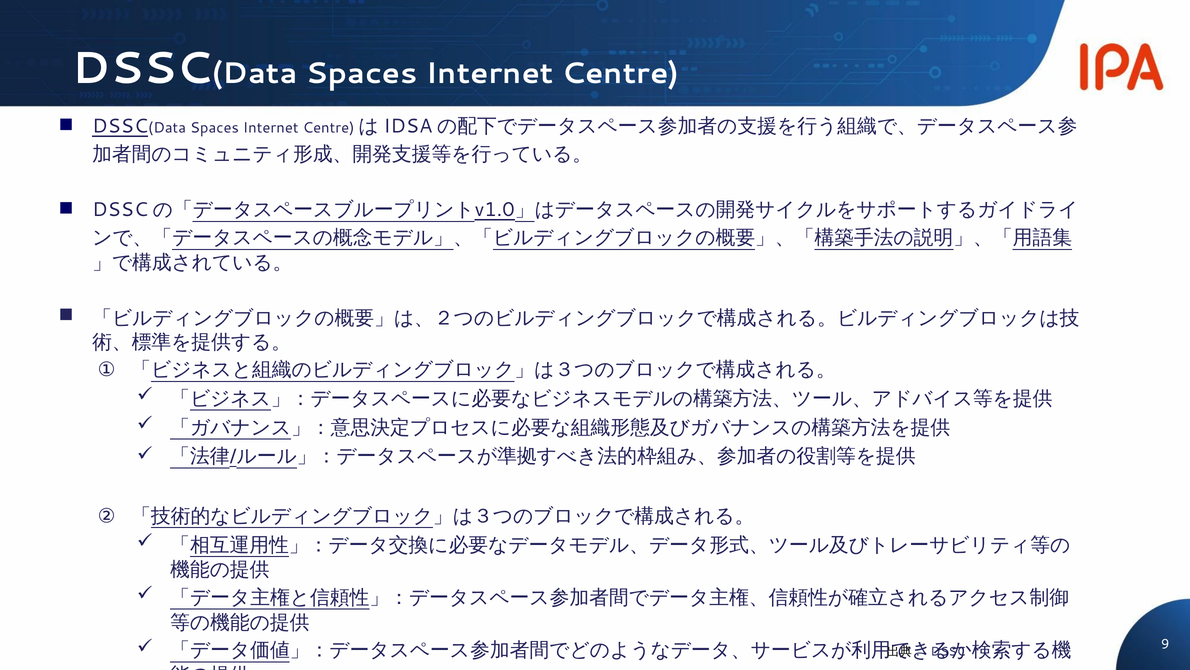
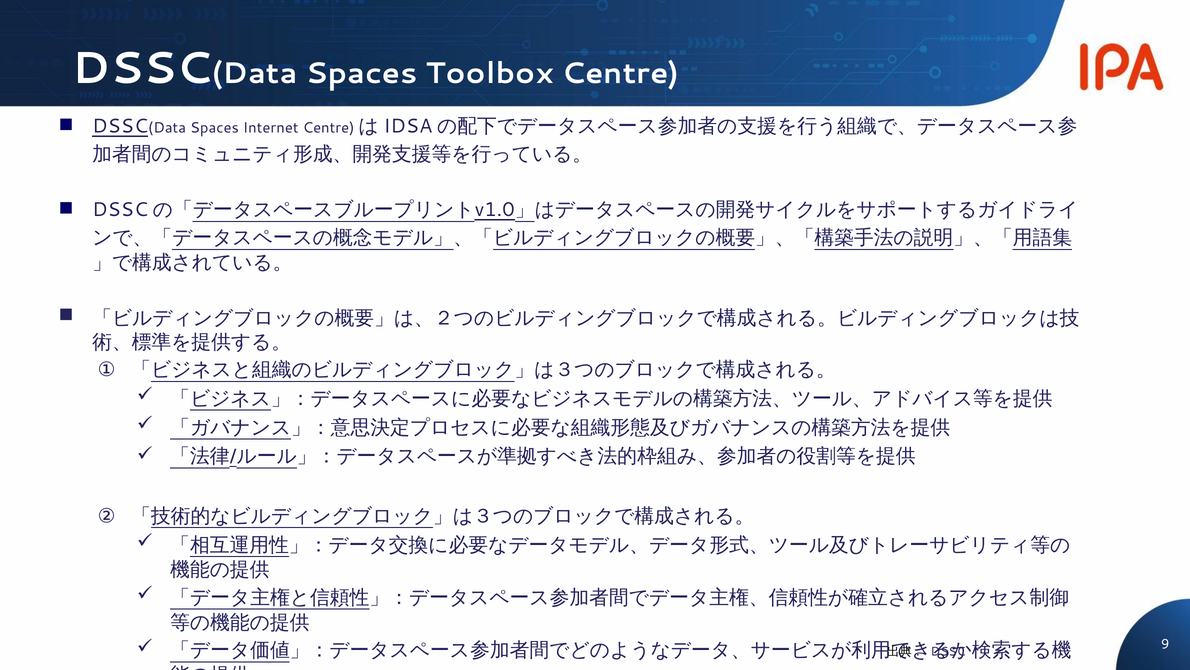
Internet at (490, 73): Internet -> Toolbox
